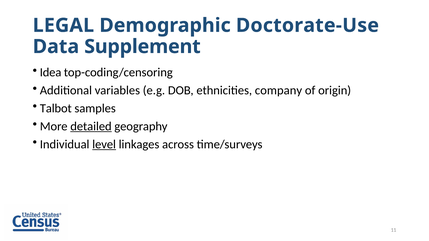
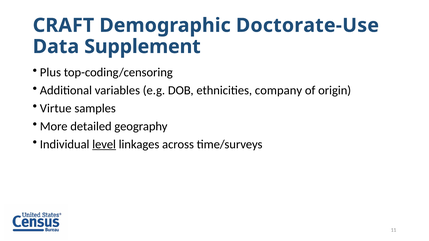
LEGAL: LEGAL -> CRAFT
Idea: Idea -> Plus
Talbot: Talbot -> Virtue
detailed underline: present -> none
